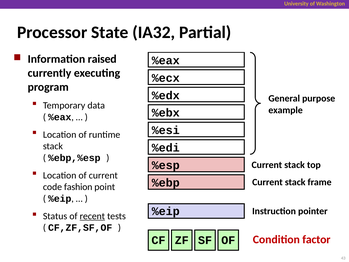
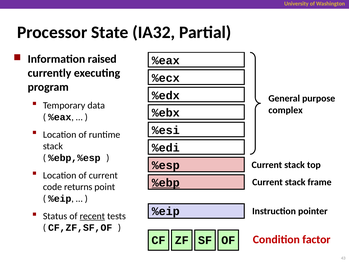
example: example -> complex
%ebp underline: none -> present
fashion: fashion -> returns
